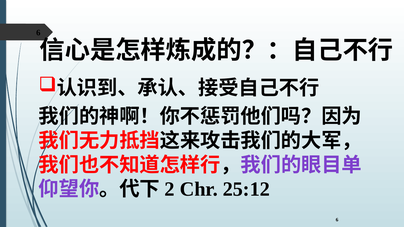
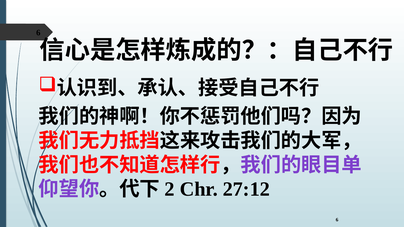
25:12: 25:12 -> 27:12
